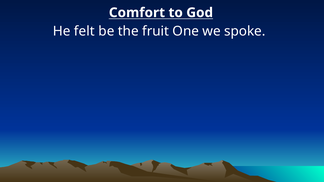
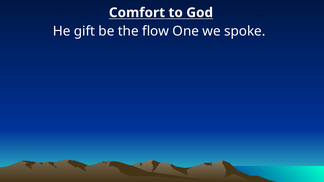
felt: felt -> gift
fruit: fruit -> flow
